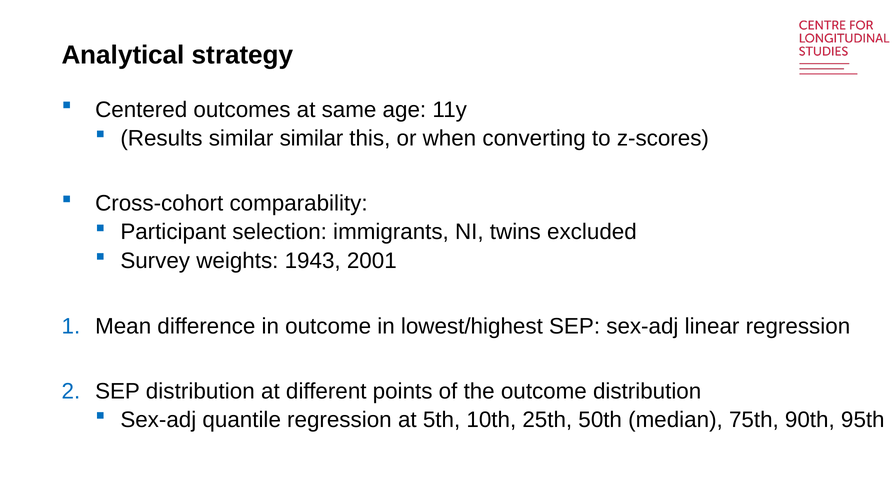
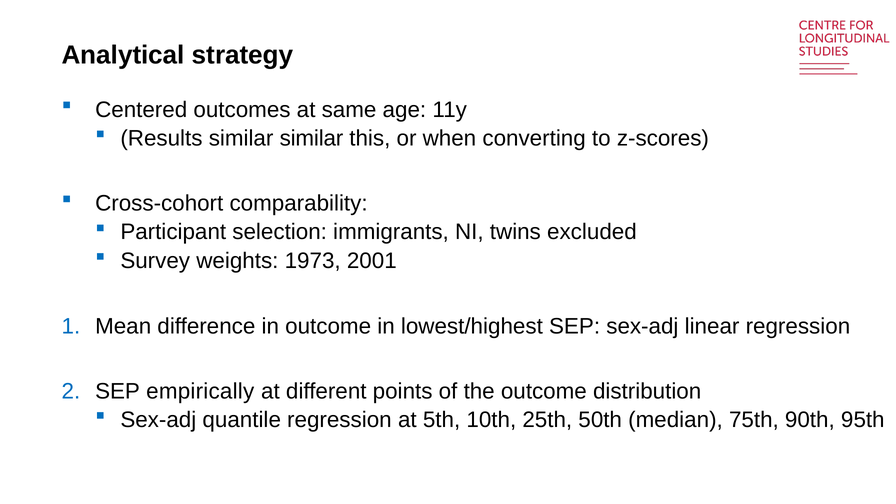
1943: 1943 -> 1973
SEP distribution: distribution -> empirically
